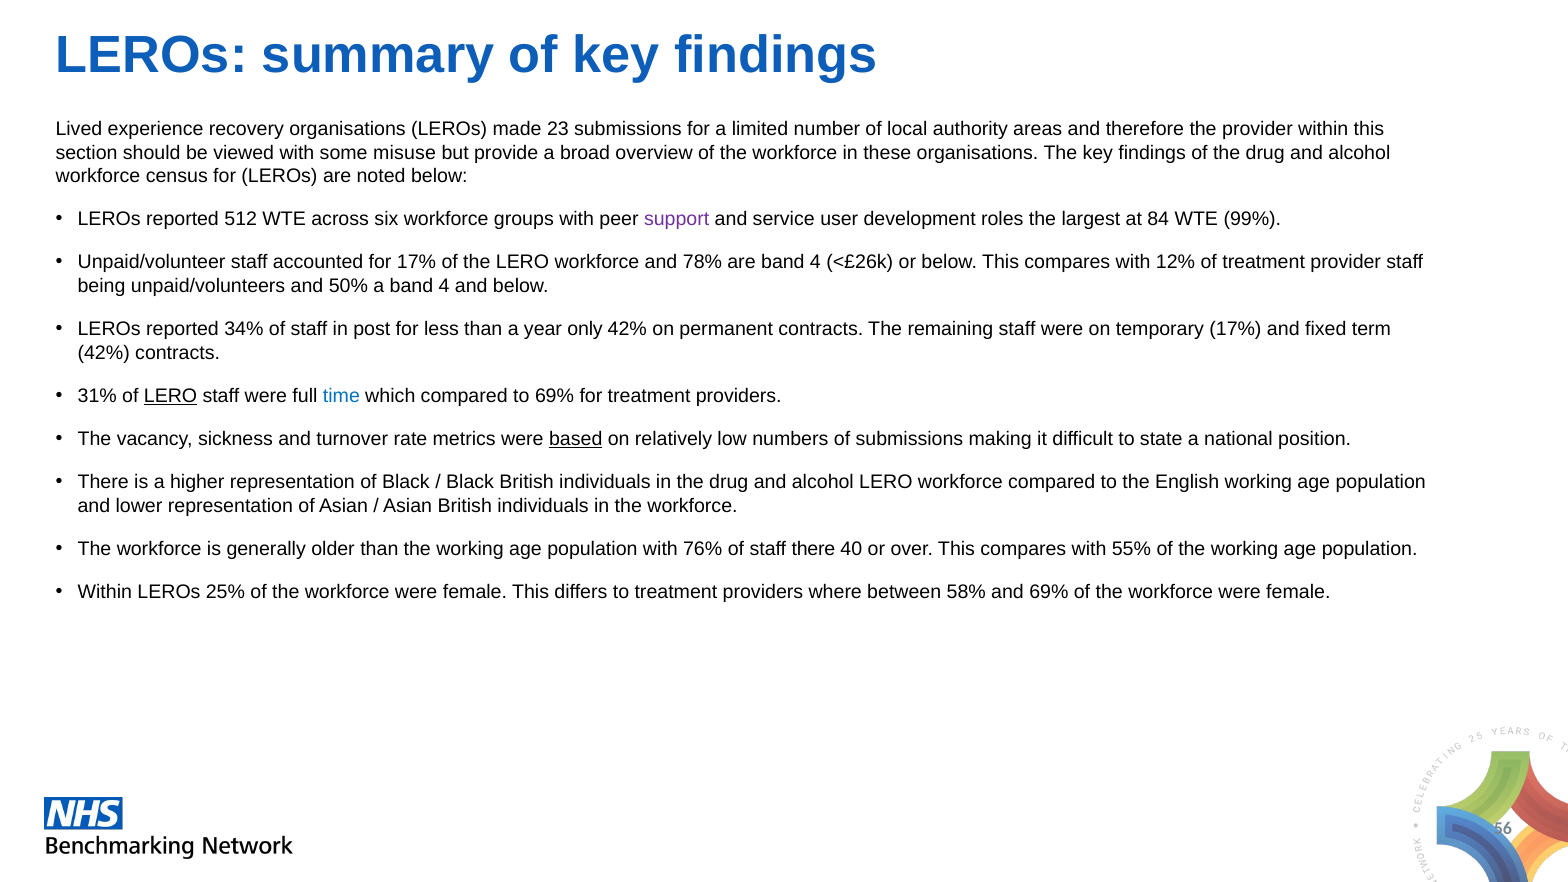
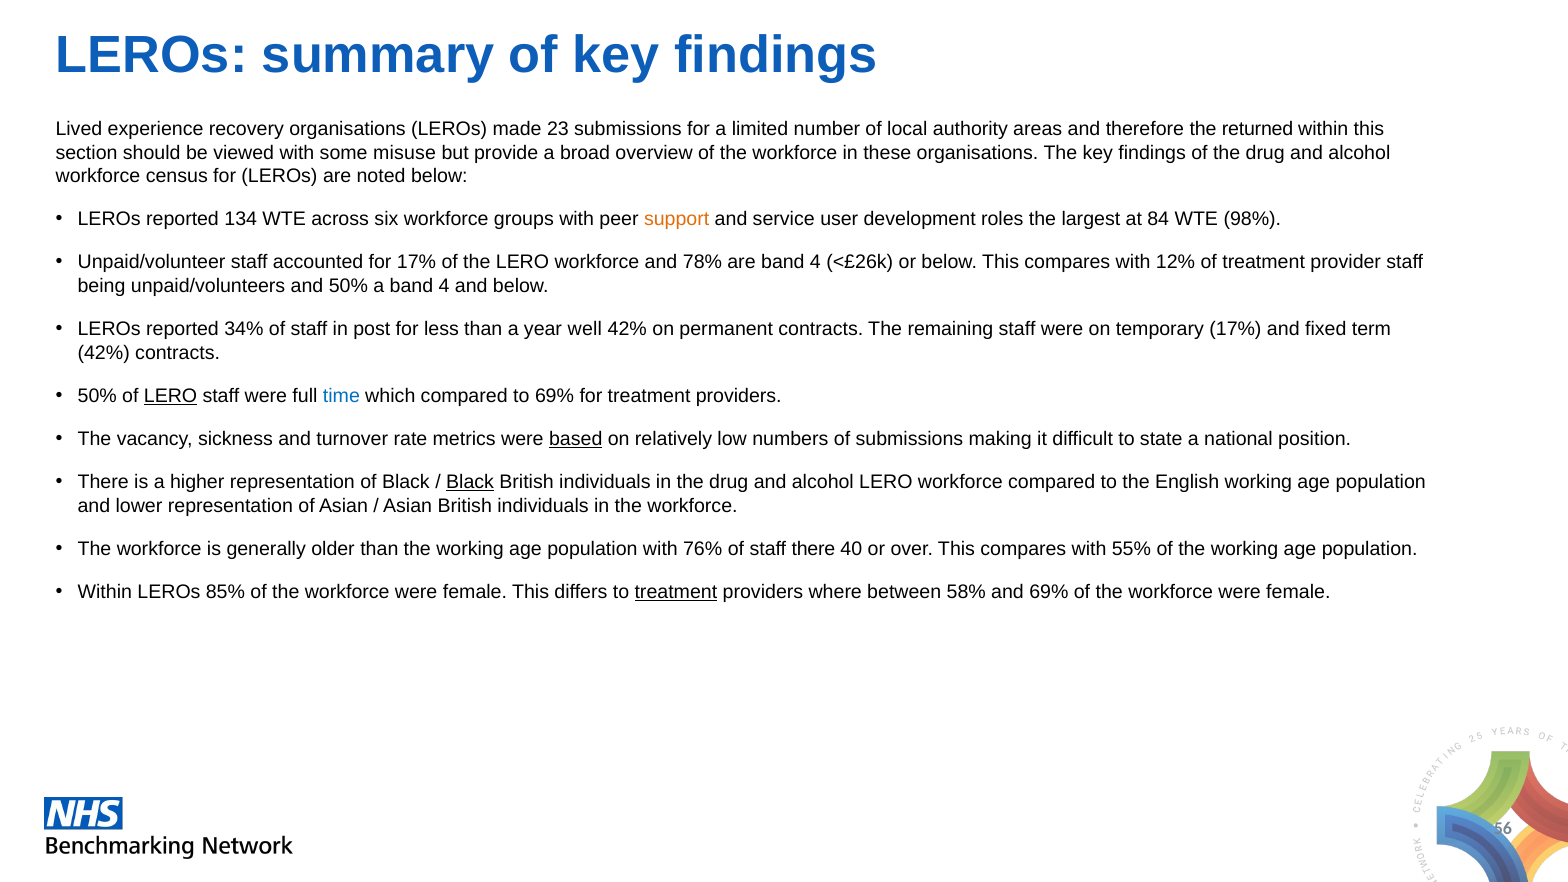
the provider: provider -> returned
512: 512 -> 134
support colour: purple -> orange
99%: 99% -> 98%
only: only -> well
31% at (97, 396): 31% -> 50%
Black at (470, 482) underline: none -> present
25%: 25% -> 85%
treatment at (676, 592) underline: none -> present
